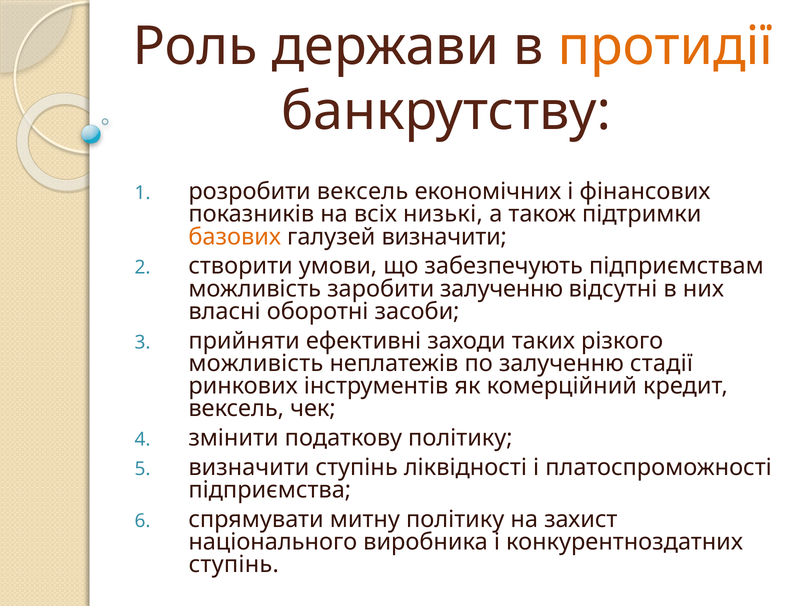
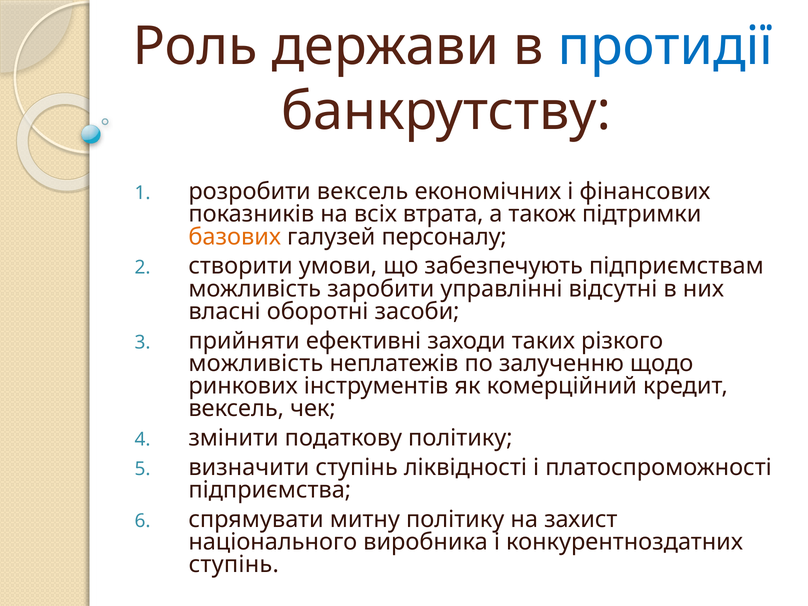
протидії colour: orange -> blue
низькі: низькі -> втрата
галузей визначити: визначити -> персоналу
заробити залученню: залученню -> управлінні
стадії: стадії -> щодо
